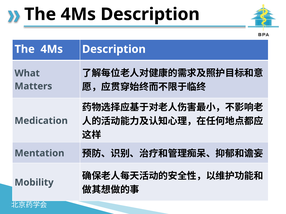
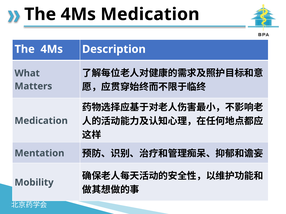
Description at (150, 14): Description -> Medication
